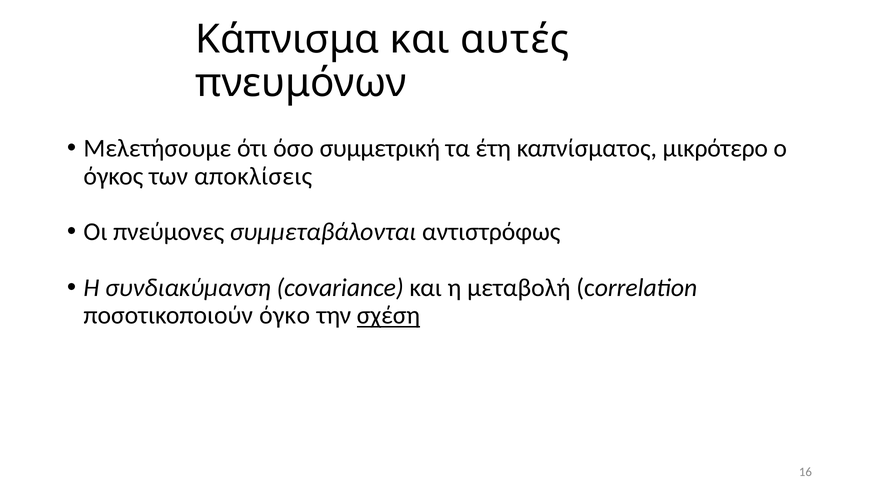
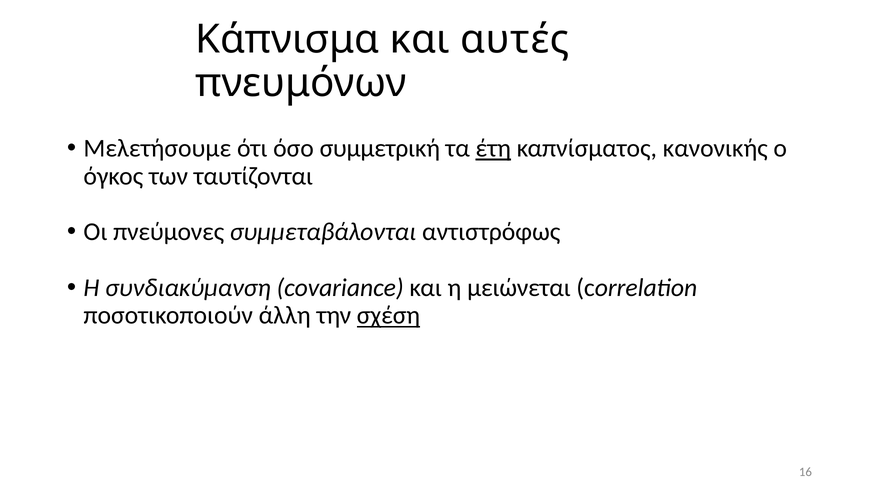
έτη underline: none -> present
μικρότερο: μικρότερο -> κανονικής
αποκλίσεις: αποκλίσεις -> ταυτίζονται
μεταβολή: μεταβολή -> μειώνεται
όγκο: όγκο -> άλλη
